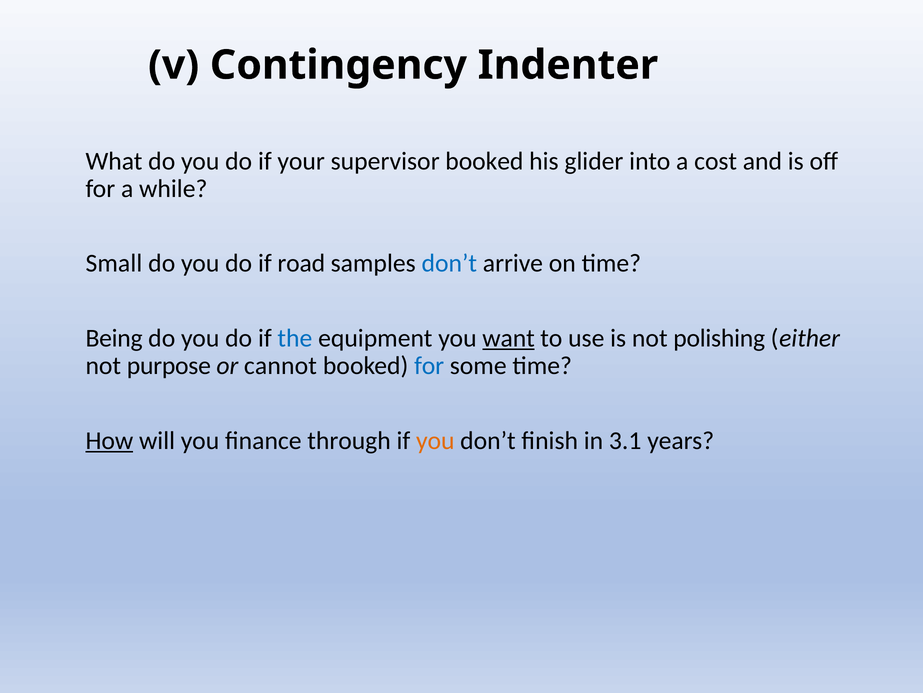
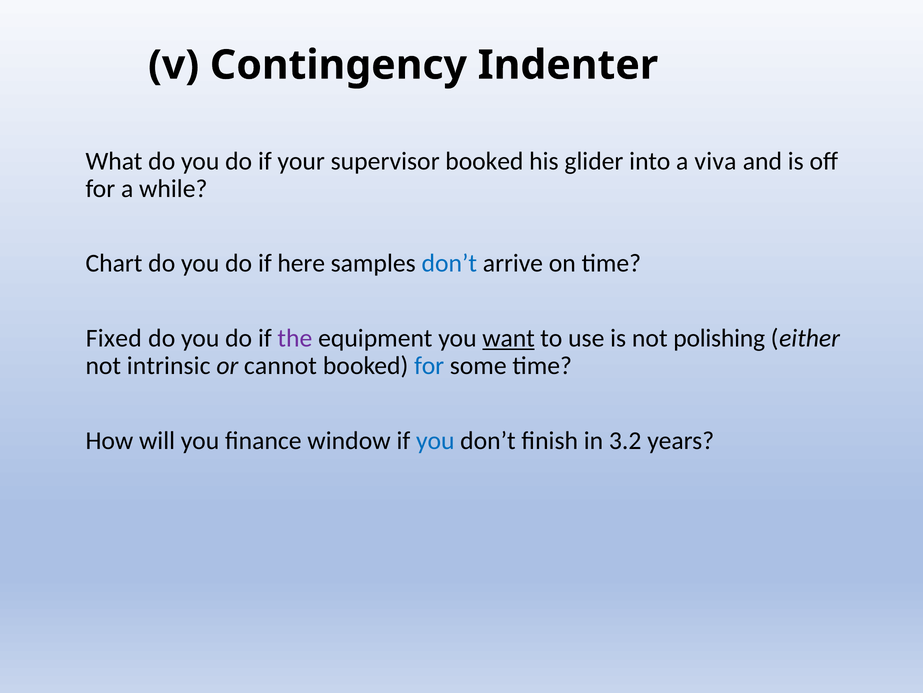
cost: cost -> viva
Small: Small -> Chart
road: road -> here
Being: Being -> Fixed
the colour: blue -> purple
purpose: purpose -> intrinsic
How underline: present -> none
through: through -> window
you at (435, 440) colour: orange -> blue
3.1: 3.1 -> 3.2
